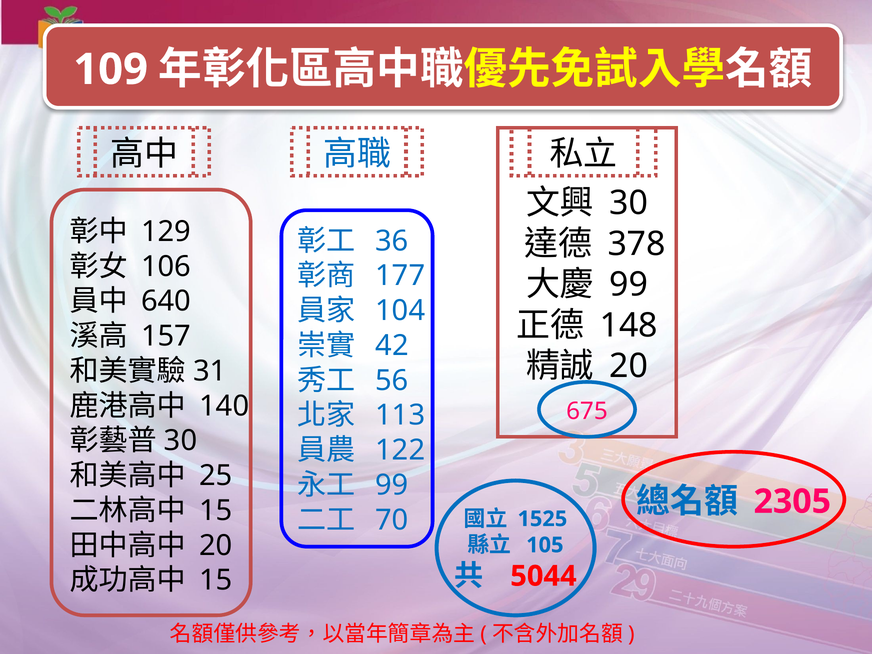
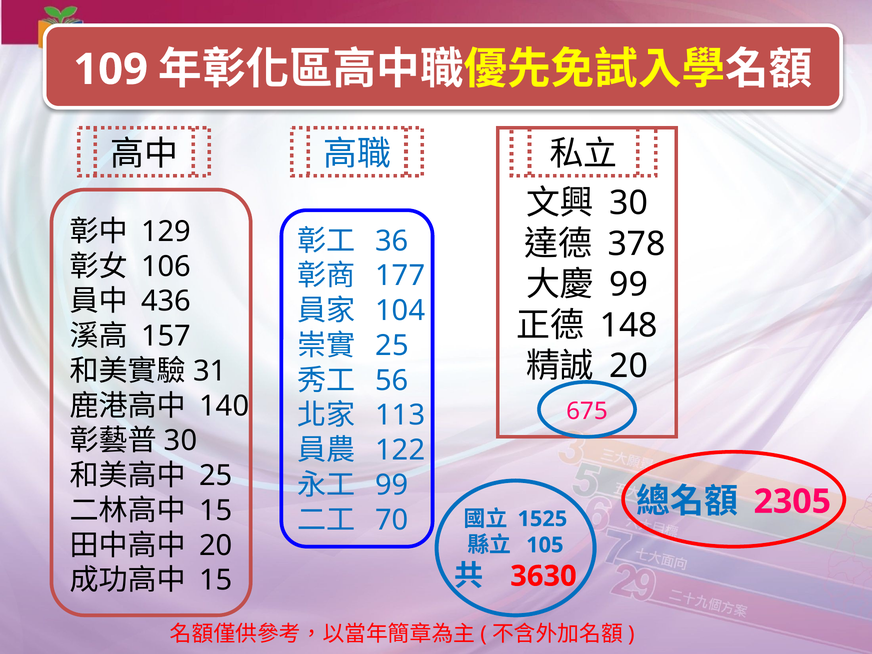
640: 640 -> 436
42 at (392, 346): 42 -> 25
5044: 5044 -> 3630
